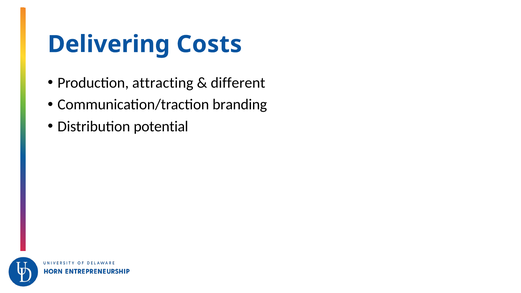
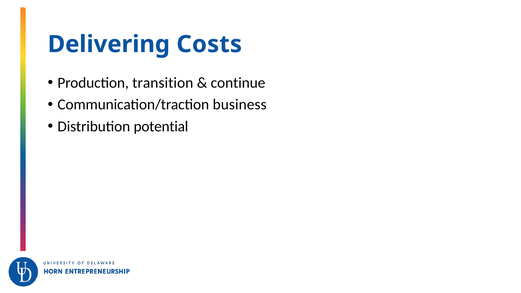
attracting: attracting -> transition
different: different -> continue
branding: branding -> business
